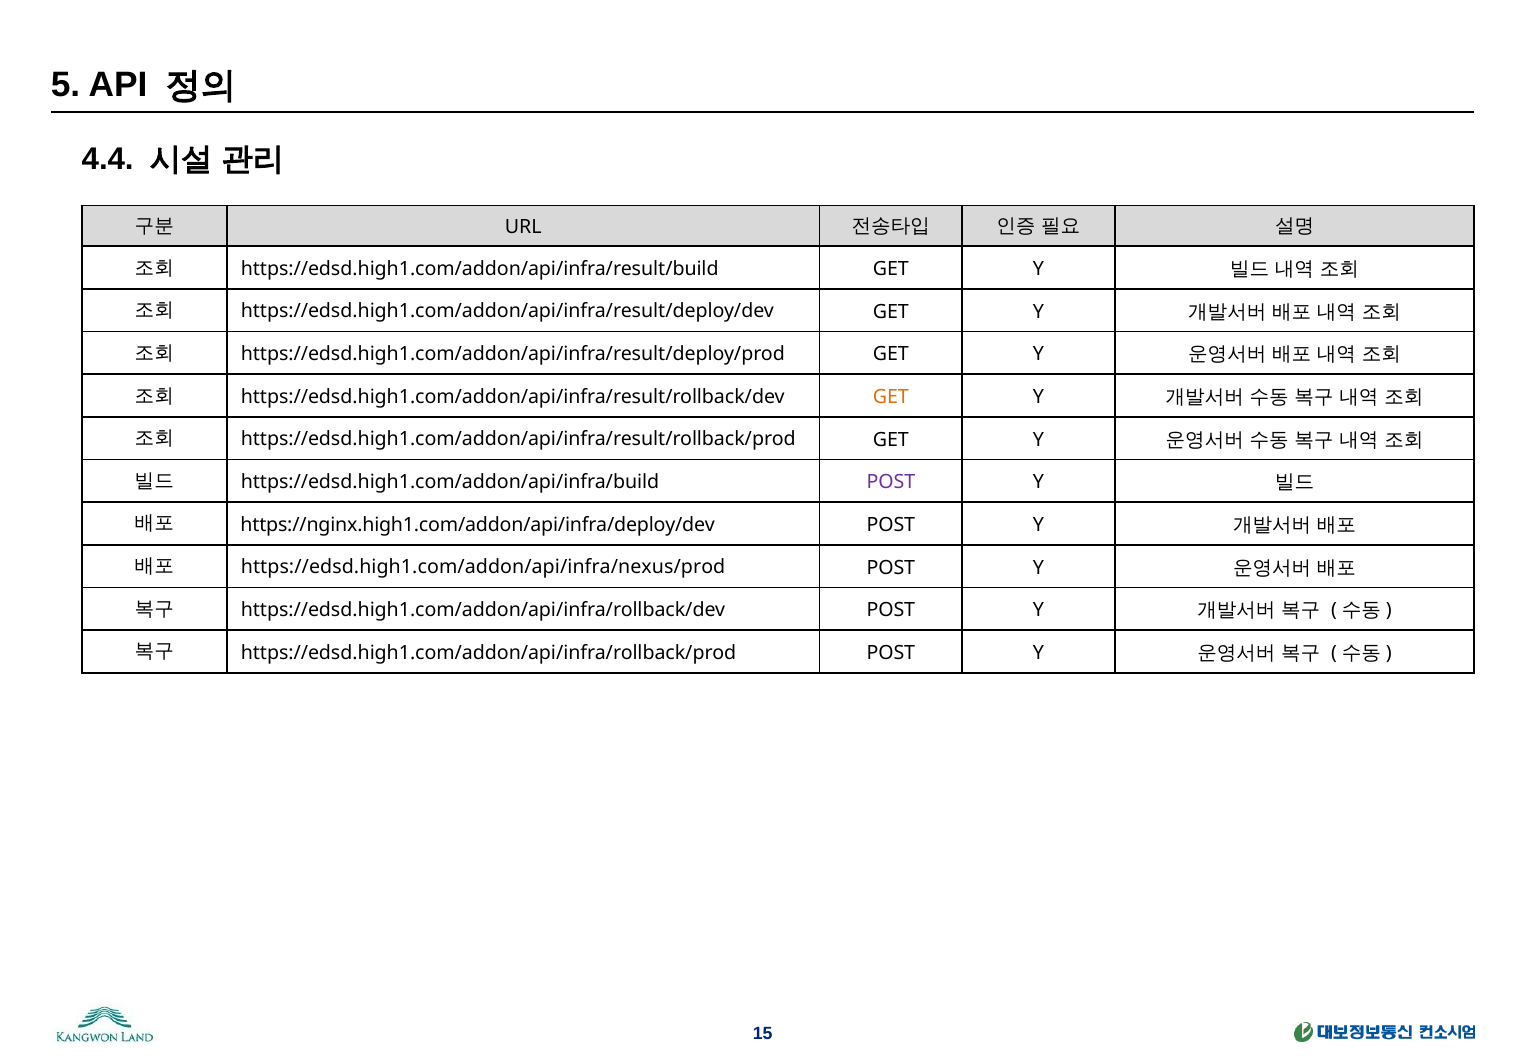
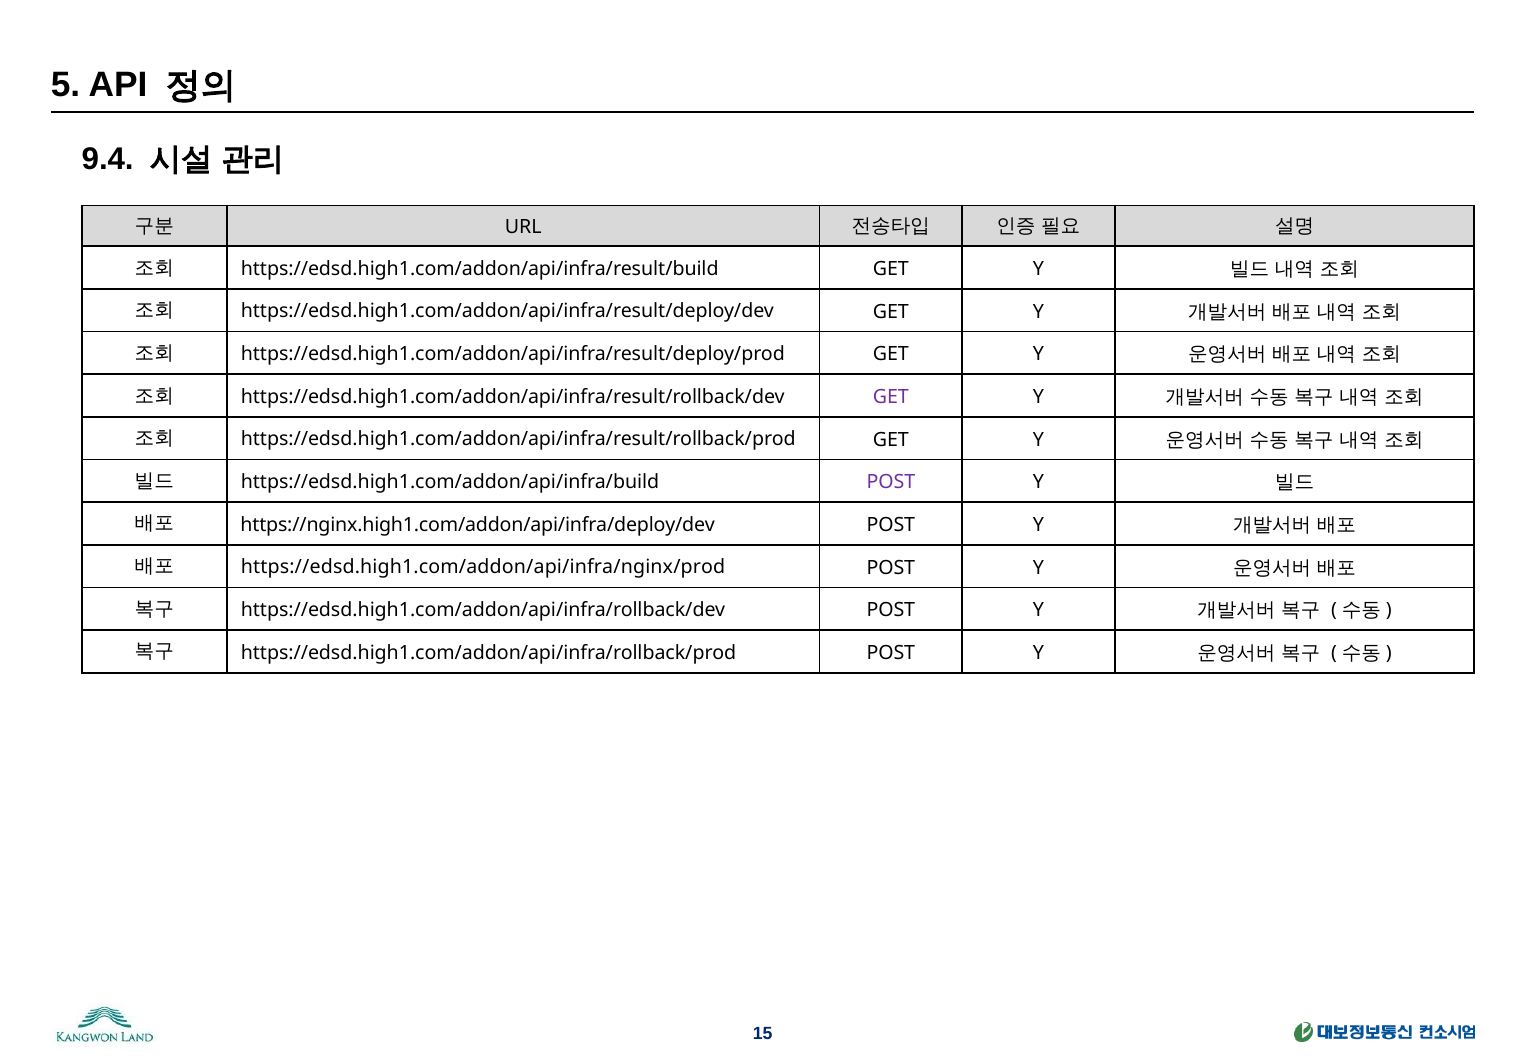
4.4: 4.4 -> 9.4
GET at (891, 397) colour: orange -> purple
https://edsd.high1.com/addon/api/infra/nexus/prod: https://edsd.high1.com/addon/api/infra/nexus/prod -> https://edsd.high1.com/addon/api/infra/nginx/prod
